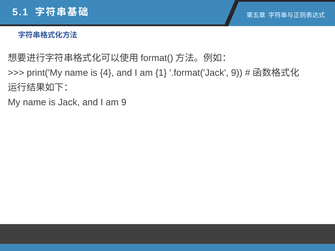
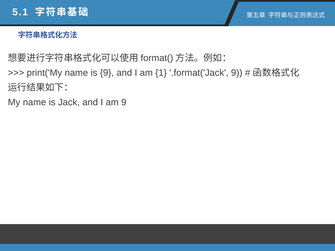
is 4: 4 -> 9
